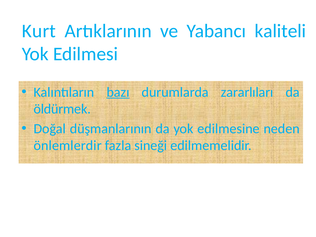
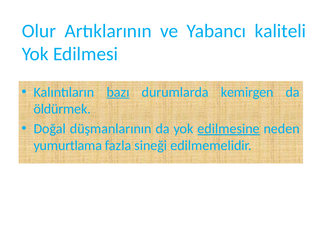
Kurt: Kurt -> Olur
zararlıları: zararlıları -> kemirgen
edilmesine underline: none -> present
önlemlerdir: önlemlerdir -> yumurtlama
